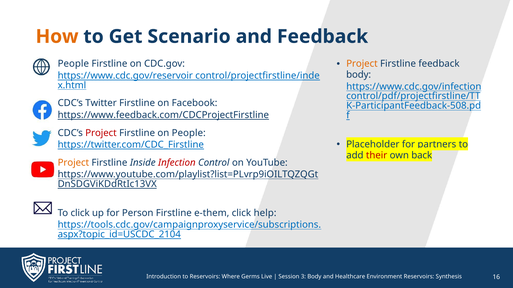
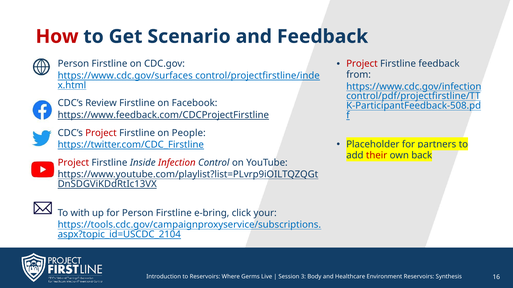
How colour: orange -> red
Project at (362, 64) colour: orange -> red
People at (73, 64): People -> Person
body at (359, 75): body -> from
https://www.cdc.gov/reservoir: https://www.cdc.gov/reservoir -> https://www.cdc.gov/surfaces
Twitter: Twitter -> Review
Project at (73, 163) colour: orange -> red
To click: click -> with
e-them: e-them -> e-bring
help: help -> your
